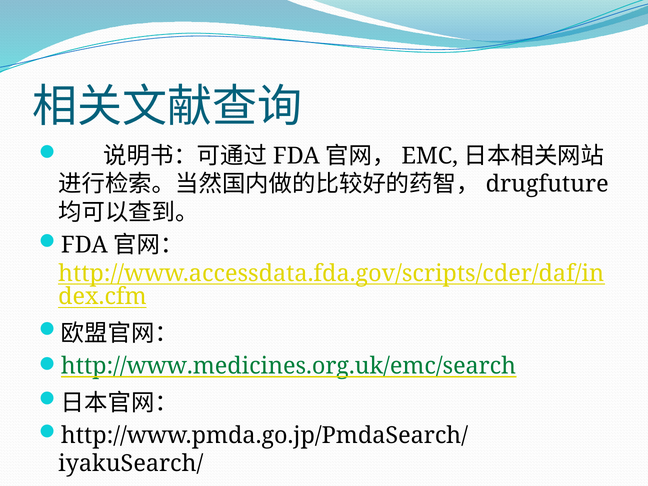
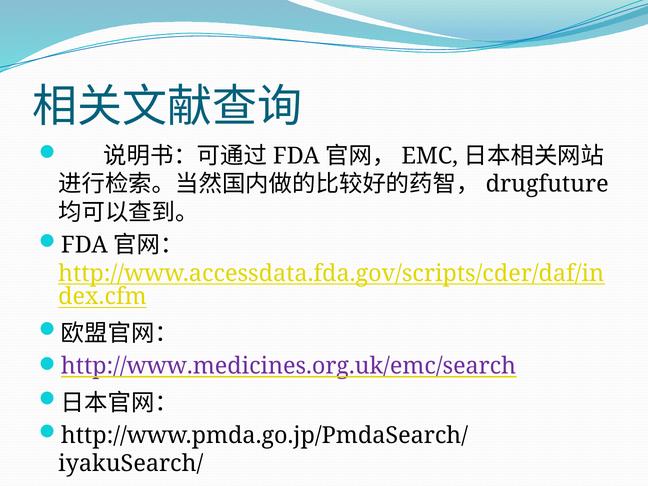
http://www.medicines.org.uk/emc/search colour: green -> purple
